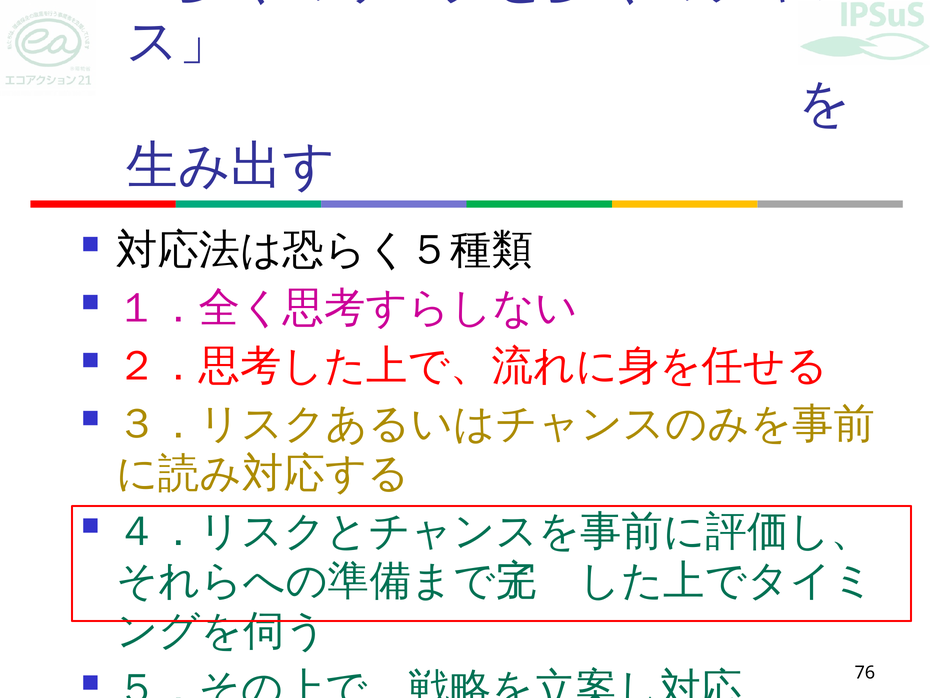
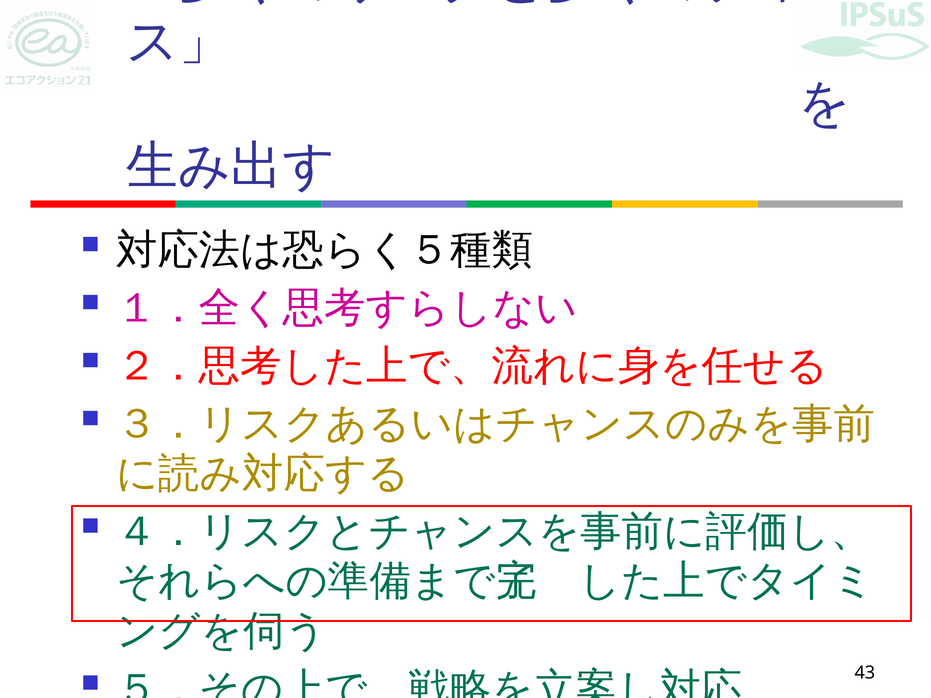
76: 76 -> 43
